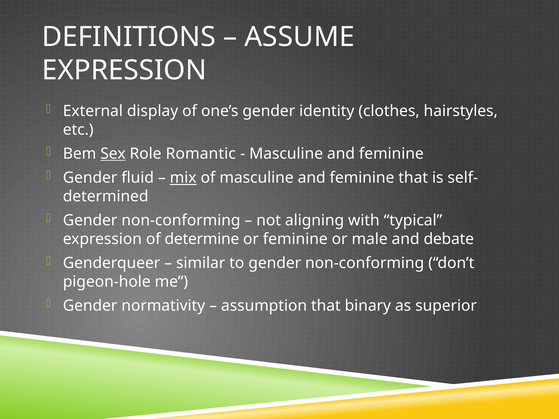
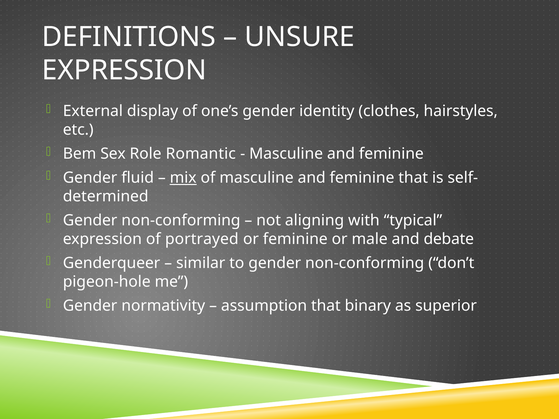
ASSUME: ASSUME -> UNSURE
Sex underline: present -> none
determine: determine -> portrayed
